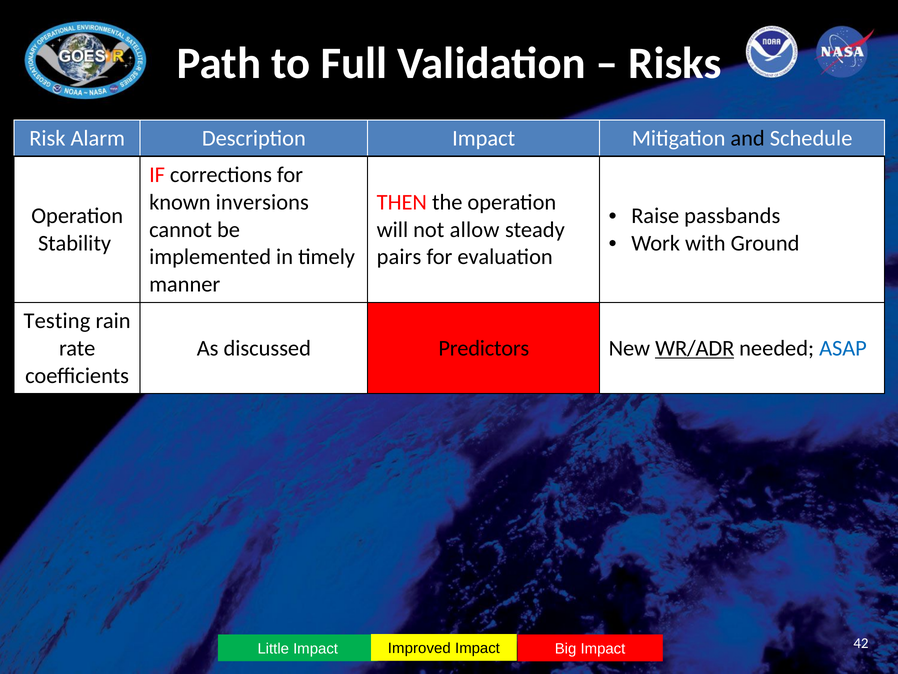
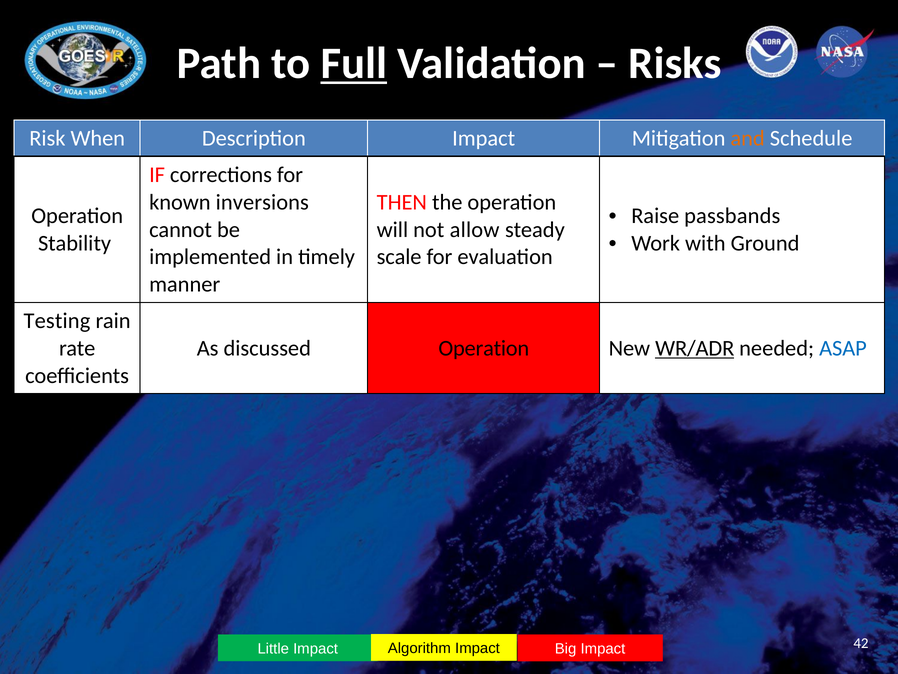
Full underline: none -> present
Alarm: Alarm -> When
and colour: black -> orange
pairs: pairs -> scale
discussed Predictors: Predictors -> Operation
Improved: Improved -> Algorithm
